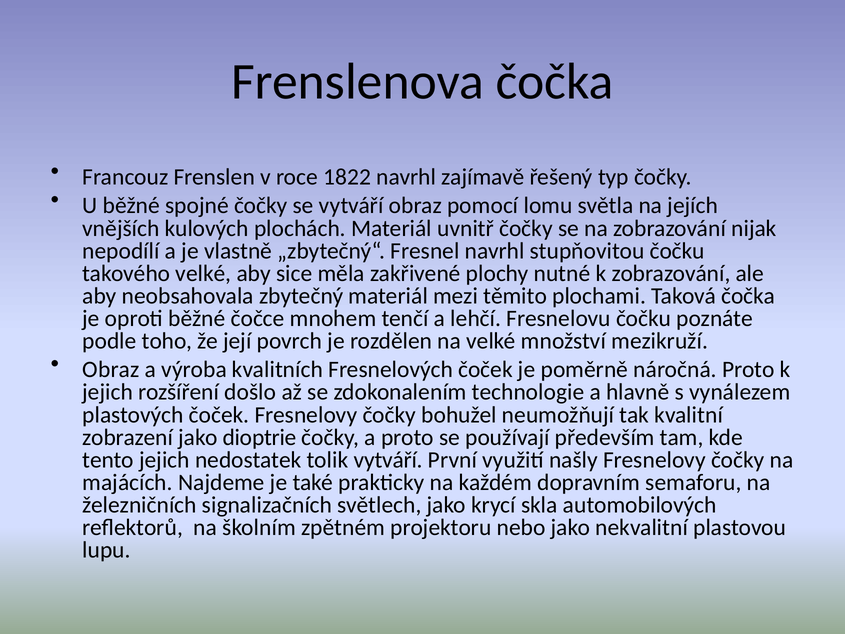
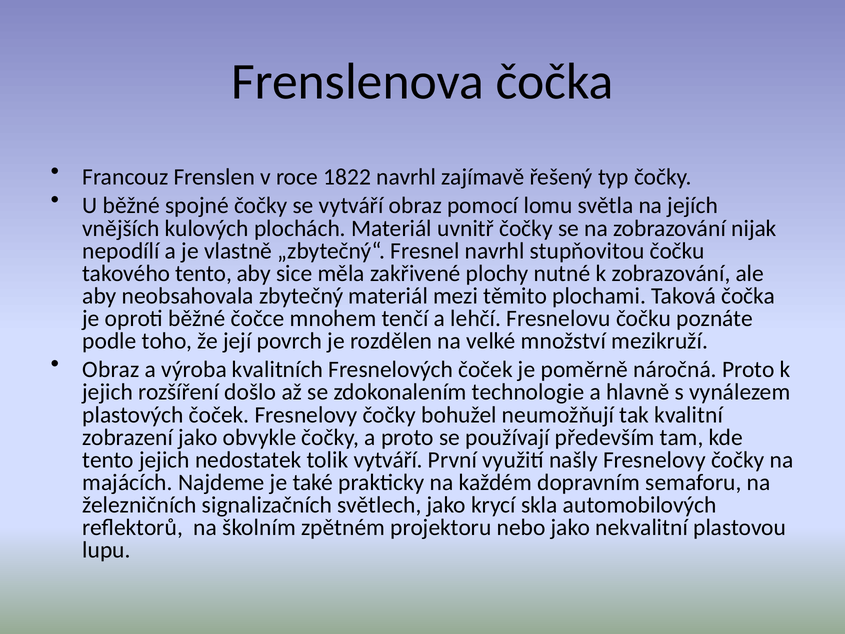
takového velké: velké -> tento
dioptrie: dioptrie -> obvykle
